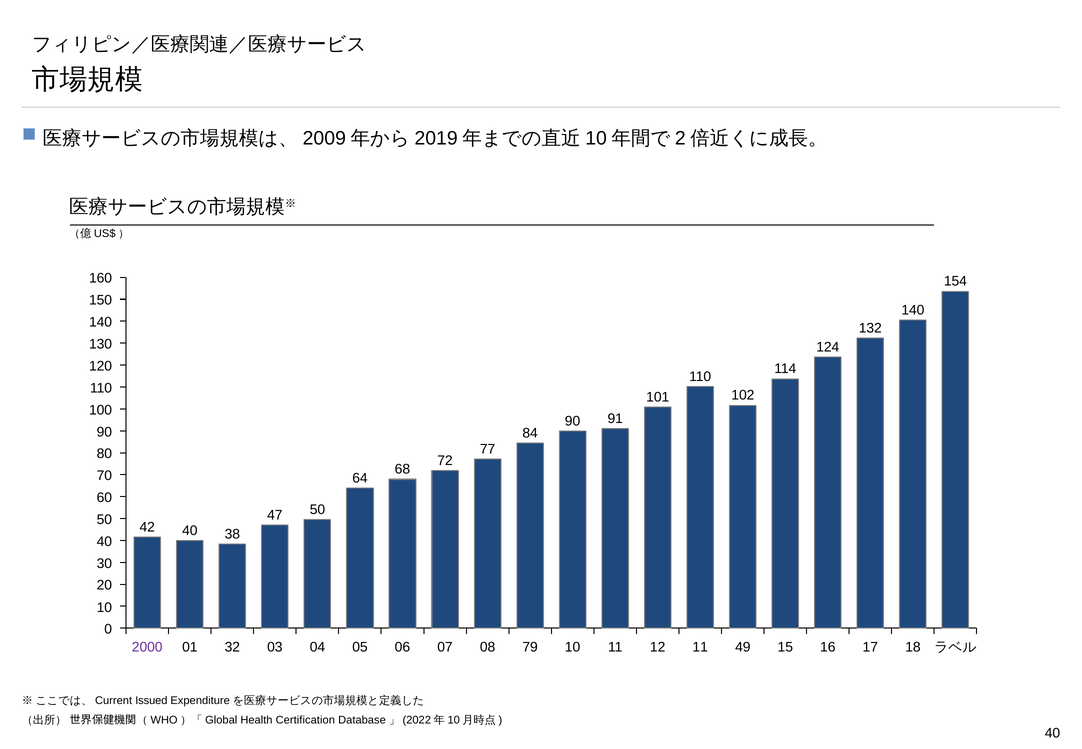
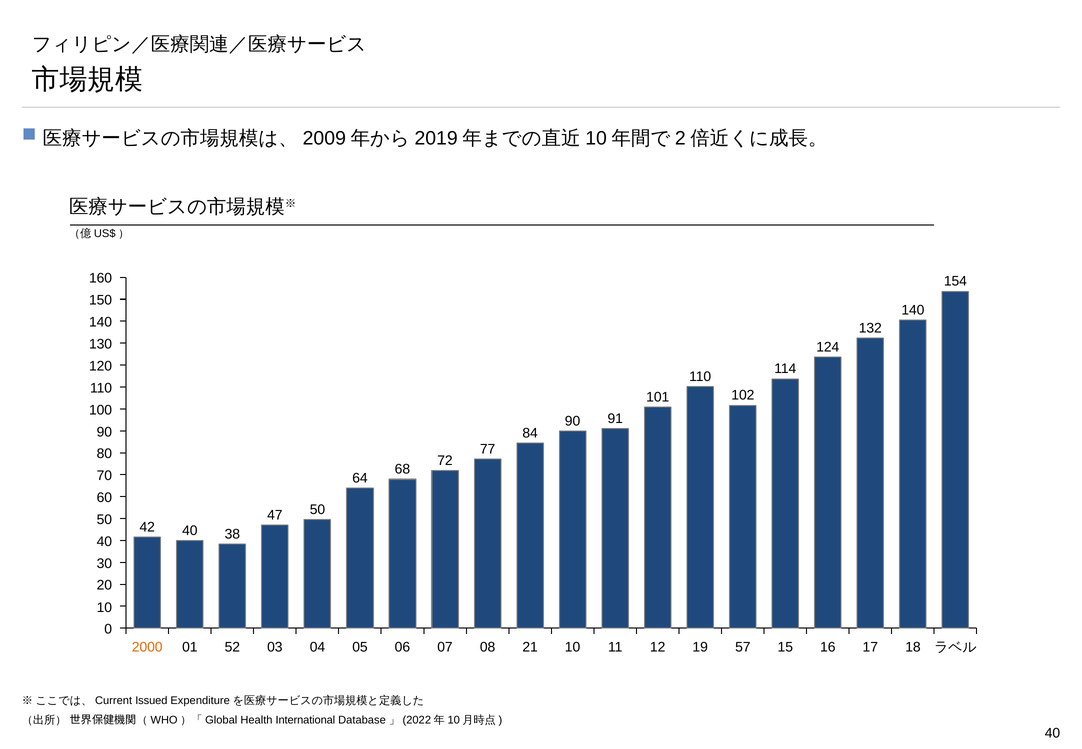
2000 colour: purple -> orange
32: 32 -> 52
79: 79 -> 21
10 11: 11 -> 19
49: 49 -> 57
Certification: Certification -> International
